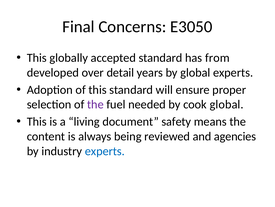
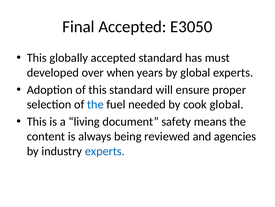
Final Concerns: Concerns -> Accepted
from: from -> must
detail: detail -> when
the at (95, 104) colour: purple -> blue
